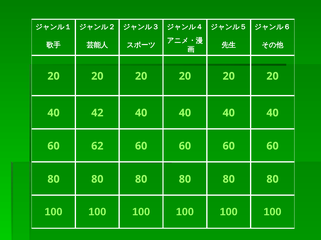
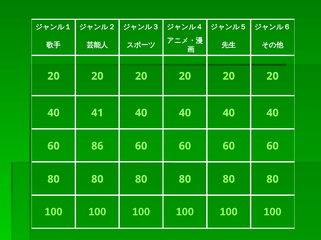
42: 42 -> 41
62: 62 -> 86
